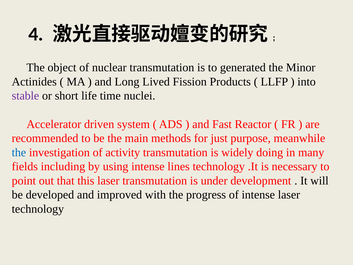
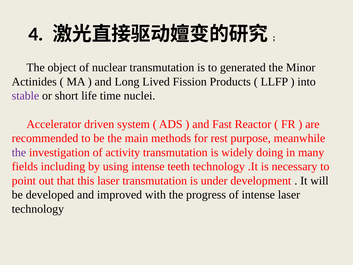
just: just -> rest
the at (19, 152) colour: blue -> purple
lines: lines -> teeth
